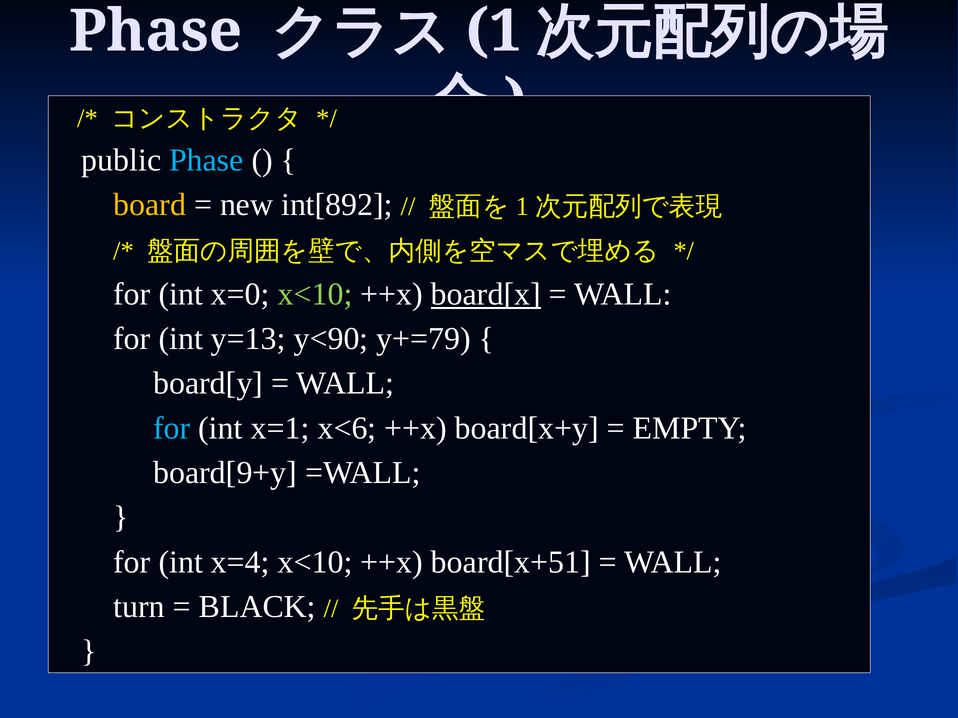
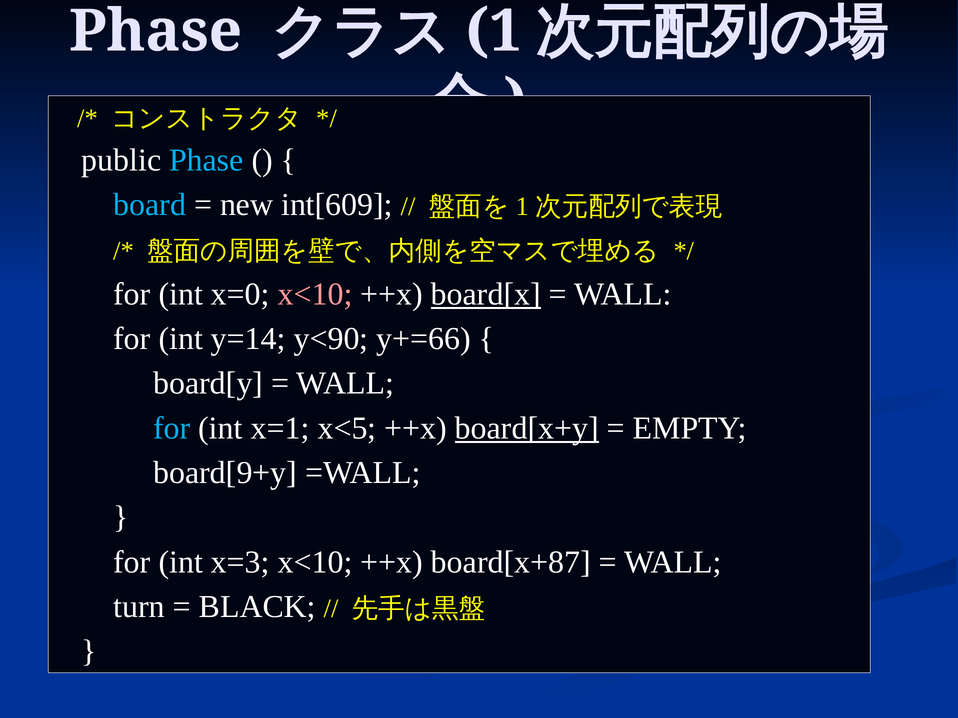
board colour: yellow -> light blue
int[892: int[892 -> int[609
x<10 at (315, 294) colour: light green -> pink
y=13: y=13 -> y=14
y+=79: y+=79 -> y+=66
x<6: x<6 -> x<5
board[x+y underline: none -> present
x=4: x=4 -> x=3
board[x+51: board[x+51 -> board[x+87
